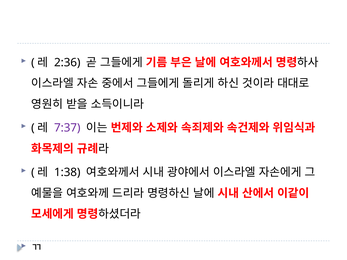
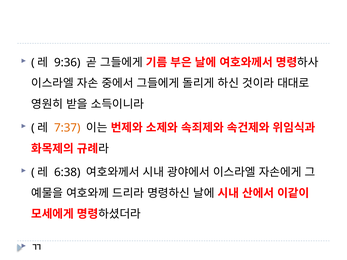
2:36: 2:36 -> 9:36
7:37 colour: purple -> orange
1:38: 1:38 -> 6:38
